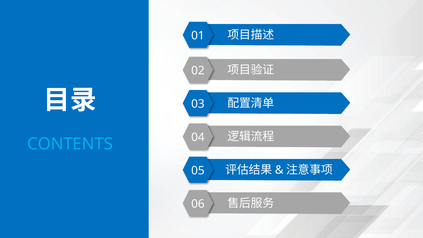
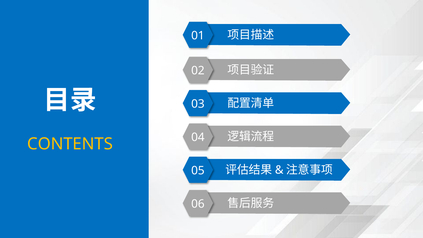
CONTENTS colour: light blue -> yellow
